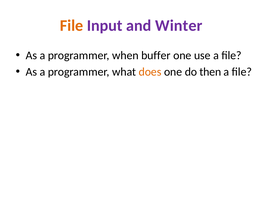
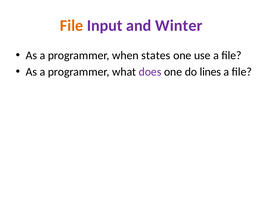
buffer: buffer -> states
does colour: orange -> purple
then: then -> lines
